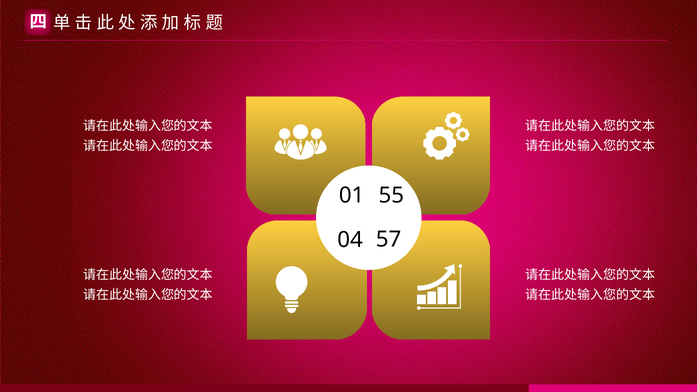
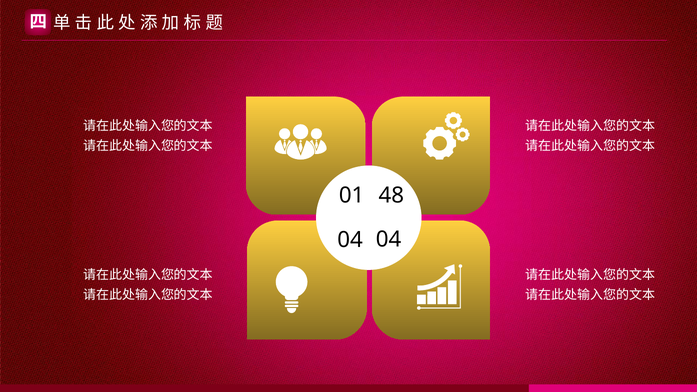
55: 55 -> 48
04 57: 57 -> 04
